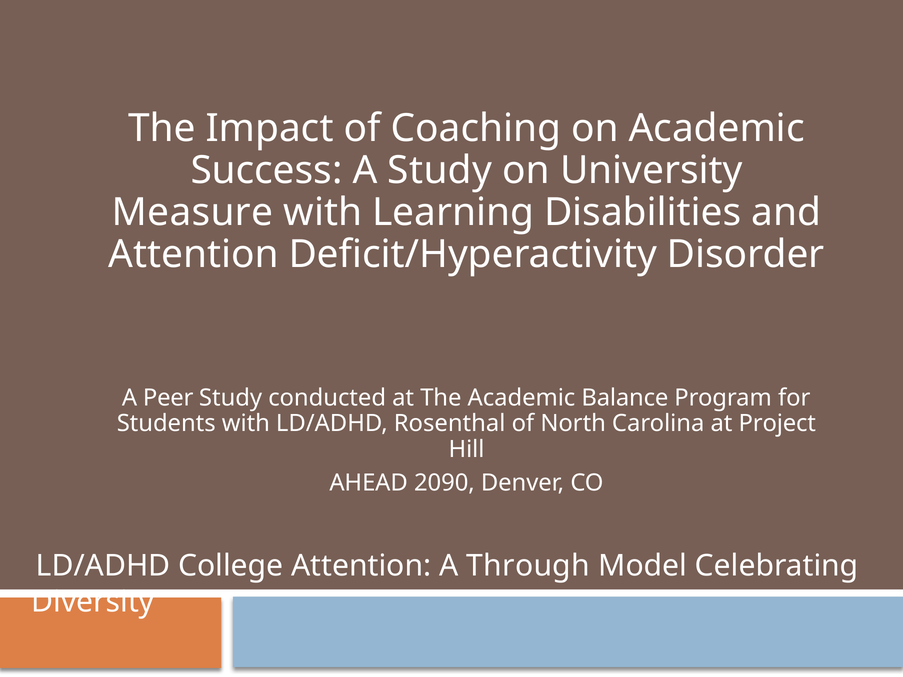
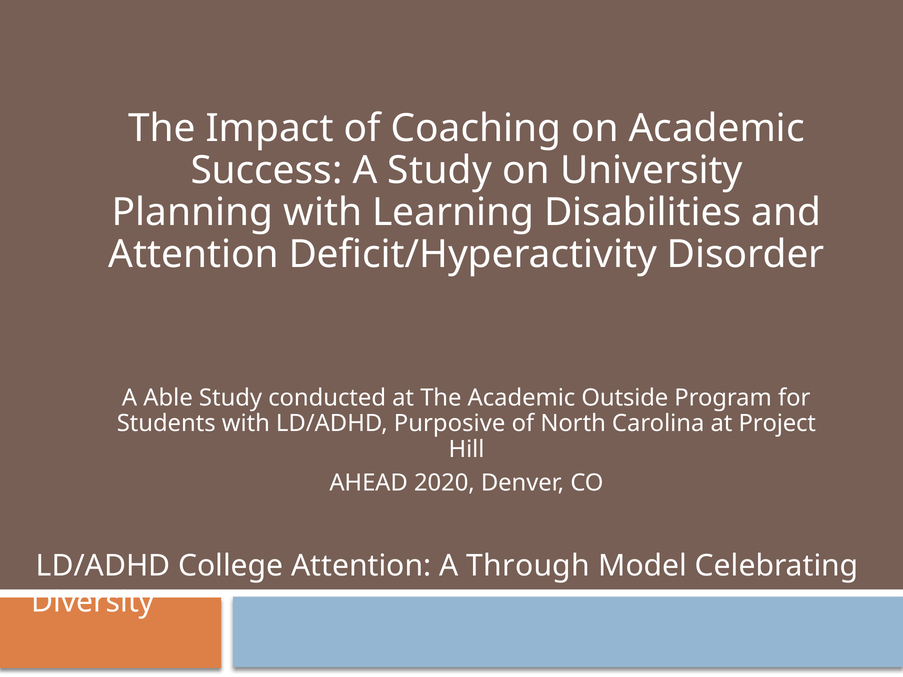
Measure: Measure -> Planning
Peer: Peer -> Able
Balance: Balance -> Outside
Rosenthal: Rosenthal -> Purposive
2090: 2090 -> 2020
